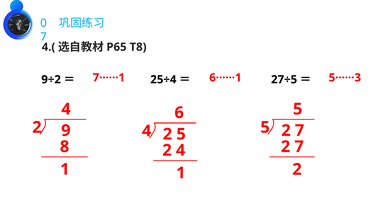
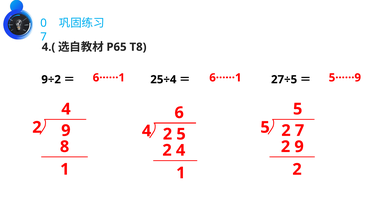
7······1 at (109, 78): 7······1 -> 6······1
5······3: 5······3 -> 5······9
7 at (299, 147): 7 -> 9
